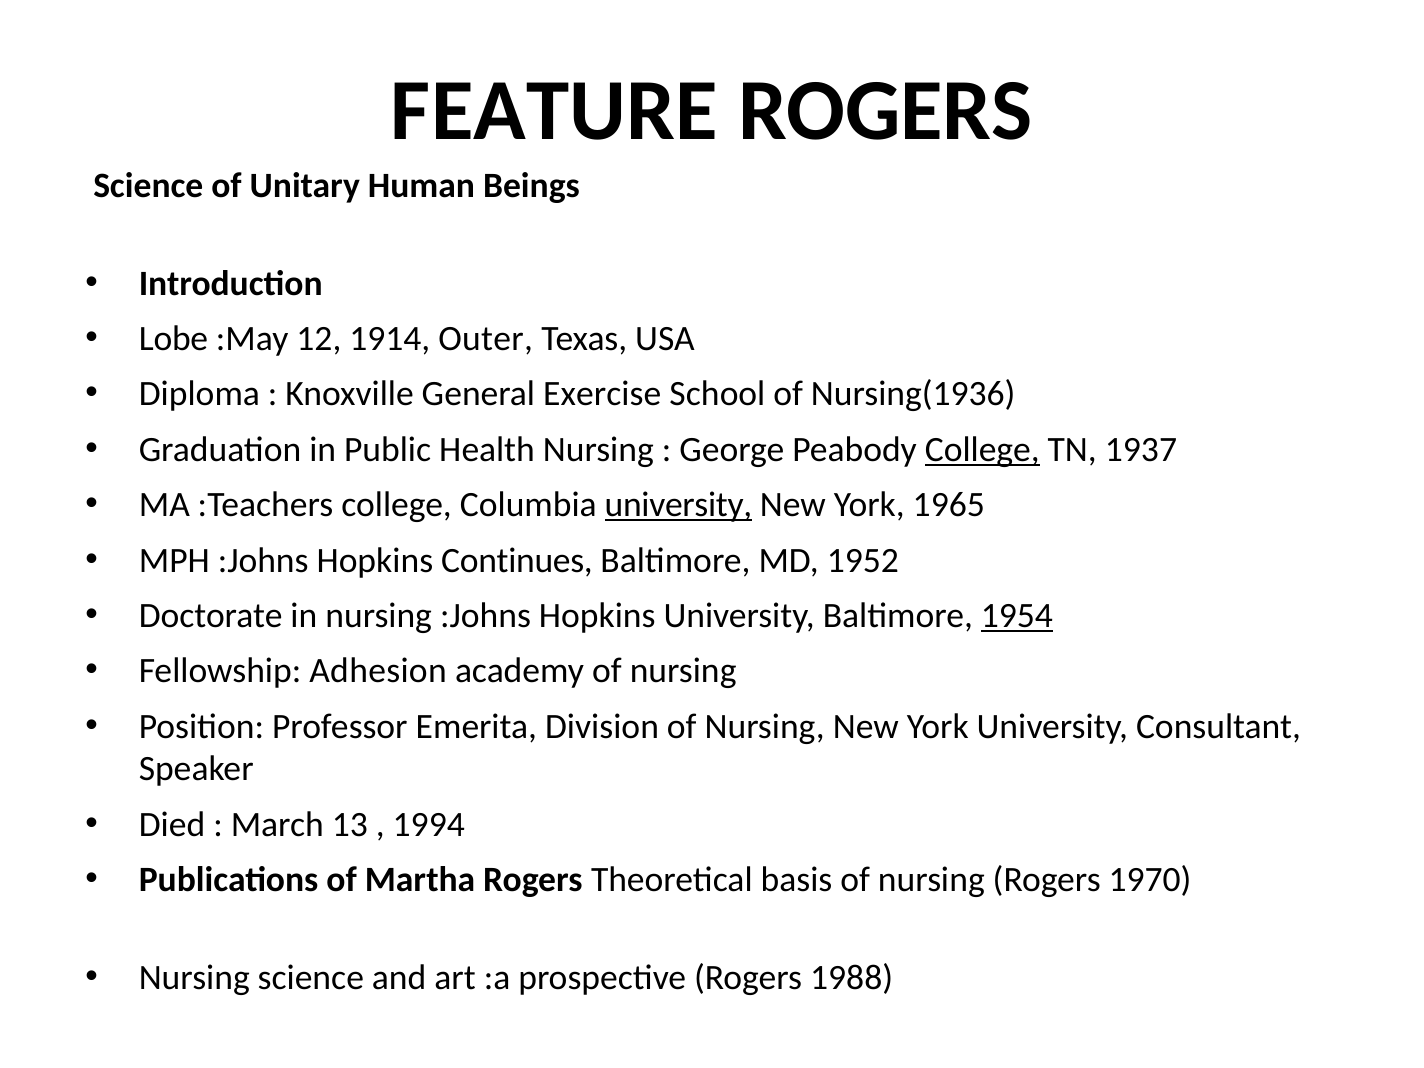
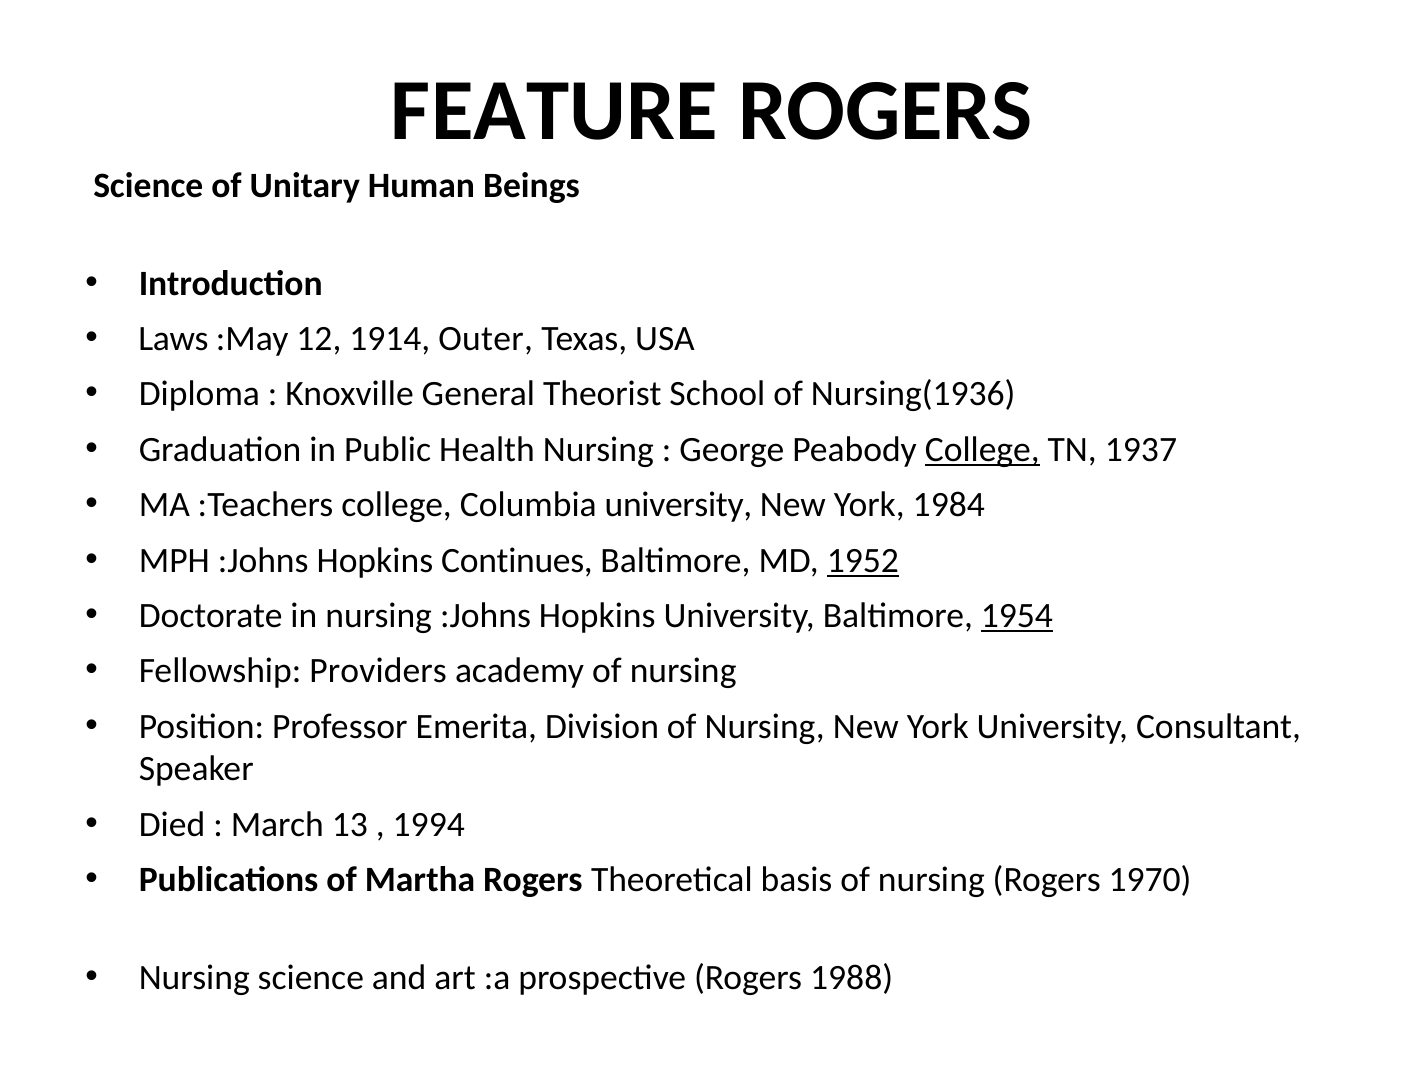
Lobe: Lobe -> Laws
Exercise: Exercise -> Theorist
university at (678, 505) underline: present -> none
1965: 1965 -> 1984
1952 underline: none -> present
Adhesion: Adhesion -> Providers
